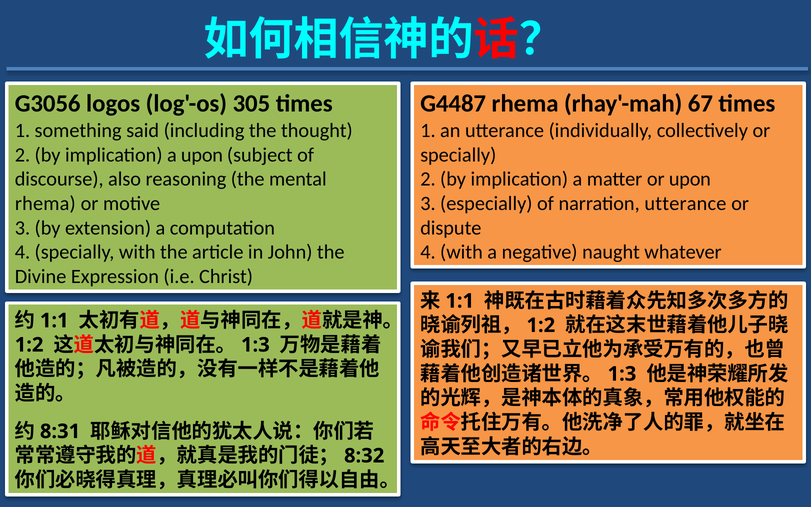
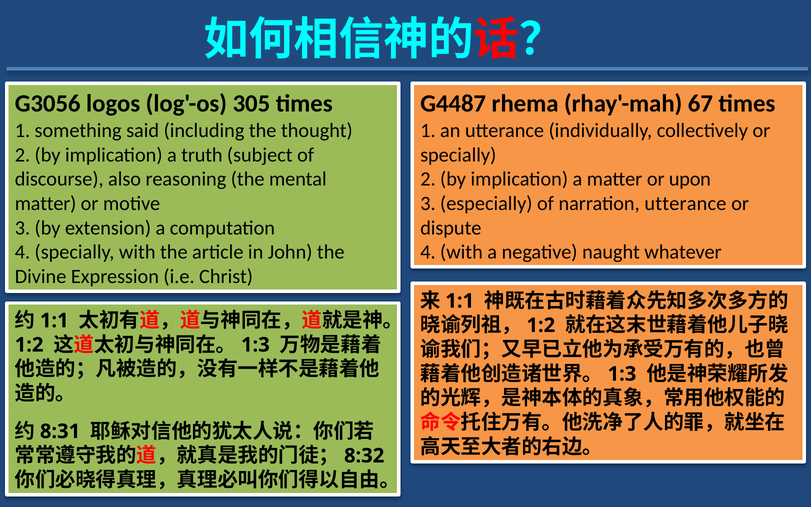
a upon: upon -> truth
rhema at (45, 203): rhema -> matter
